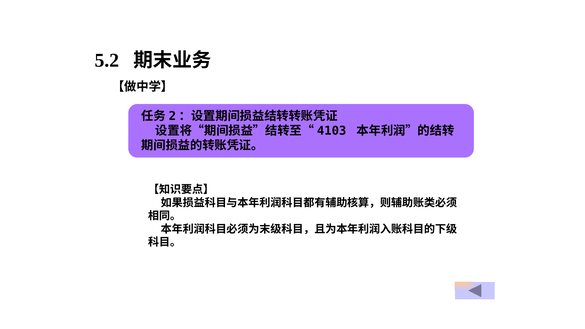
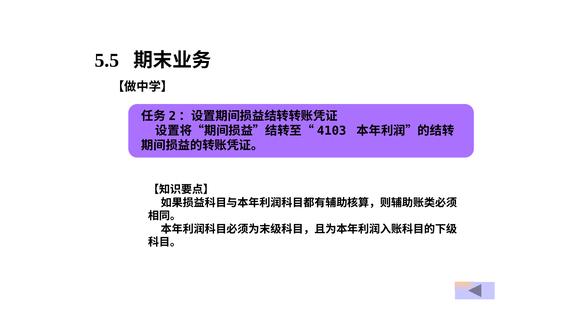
5.2: 5.2 -> 5.5
